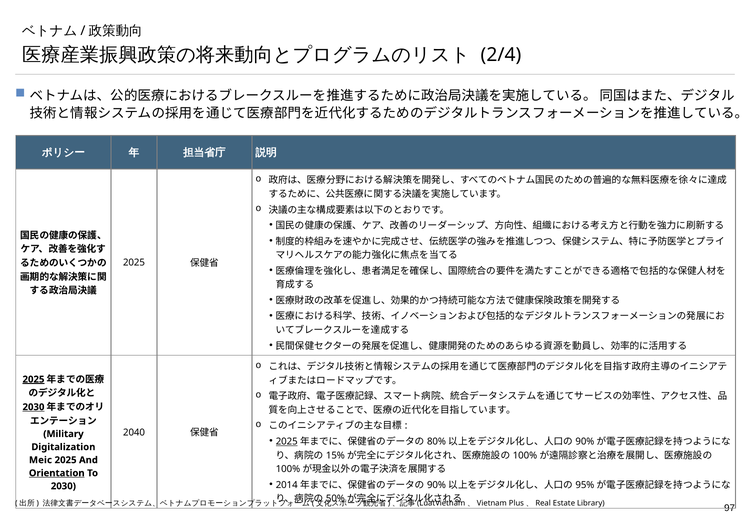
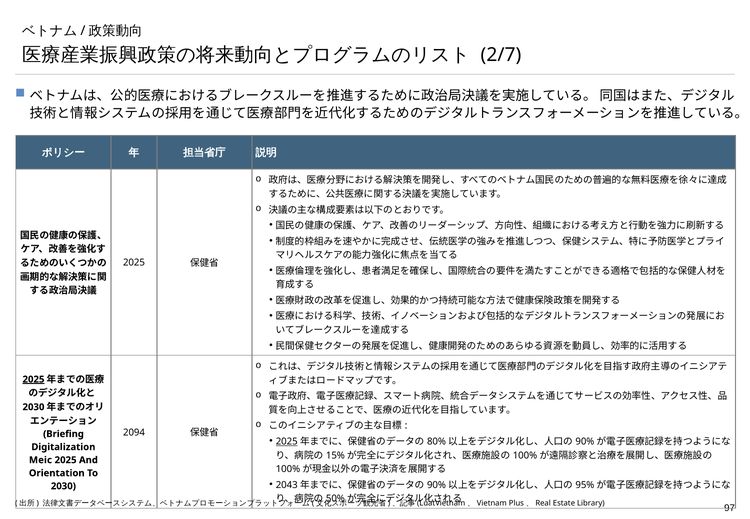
2/4: 2/4 -> 2/7
2030 at (33, 407) underline: present -> none
2040: 2040 -> 2094
Military: Military -> Briefing
Orientation underline: present -> none
2014: 2014 -> 2043
